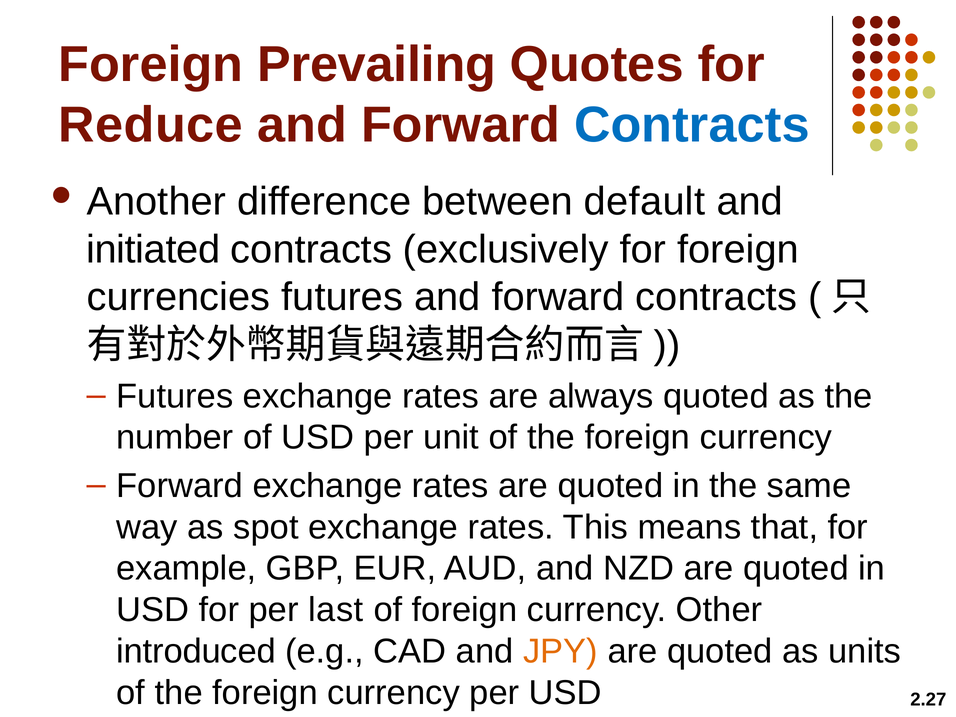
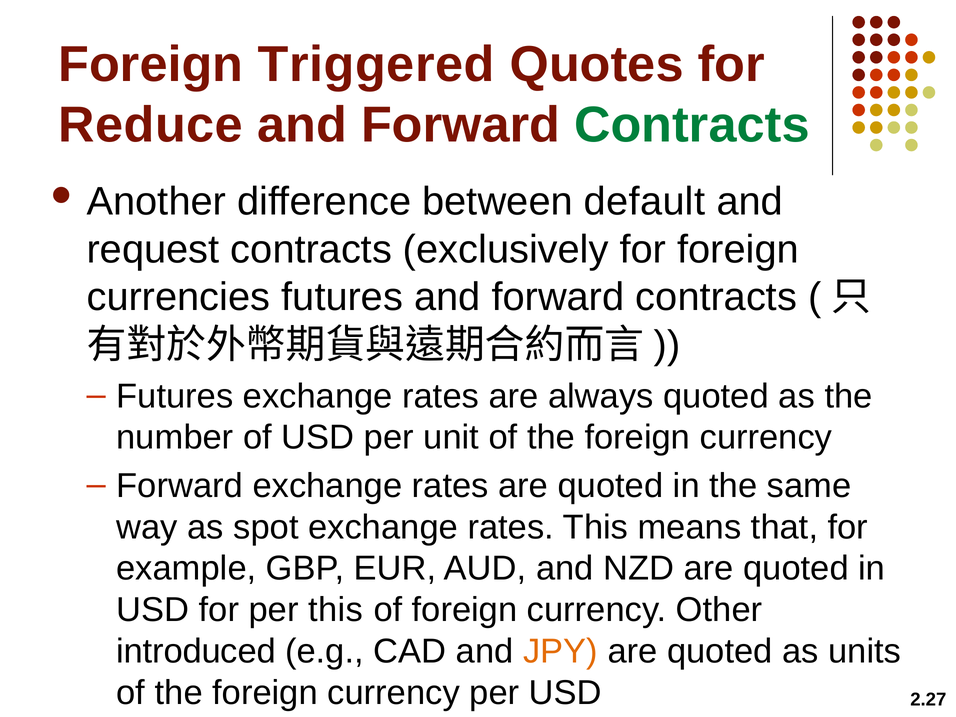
Prevailing: Prevailing -> Triggered
Contracts at (692, 125) colour: blue -> green
initiated: initiated -> request
per last: last -> this
